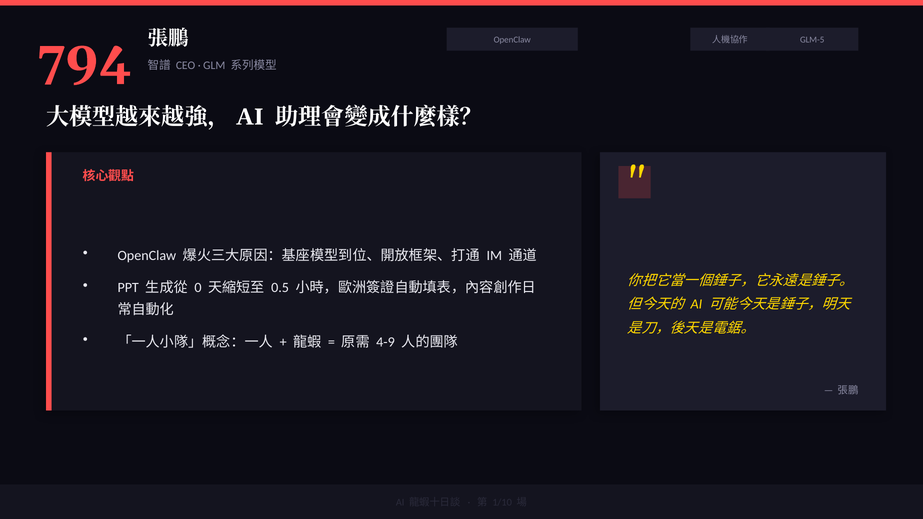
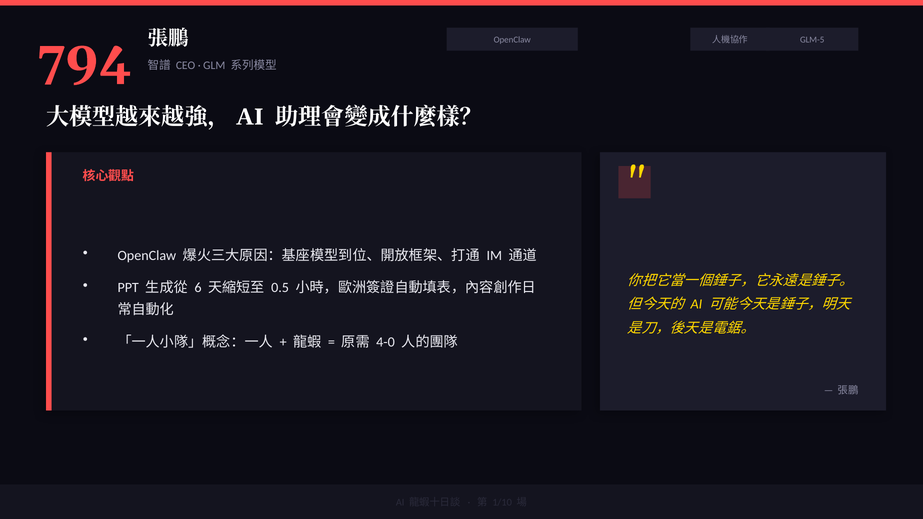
0: 0 -> 6
4-9: 4-9 -> 4-0
